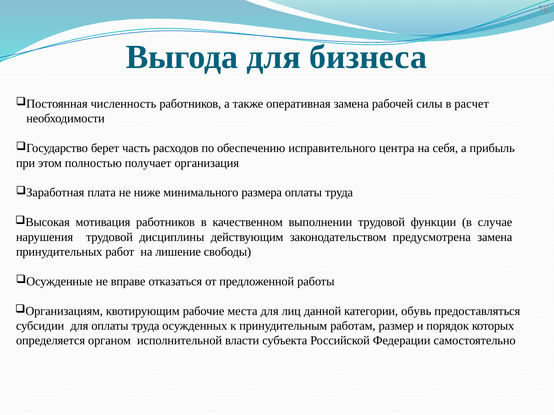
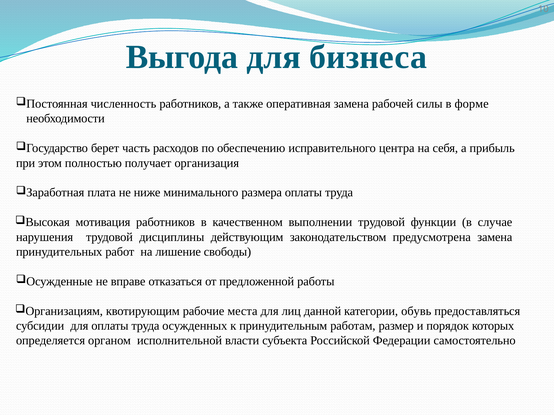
расчет: расчет -> форме
